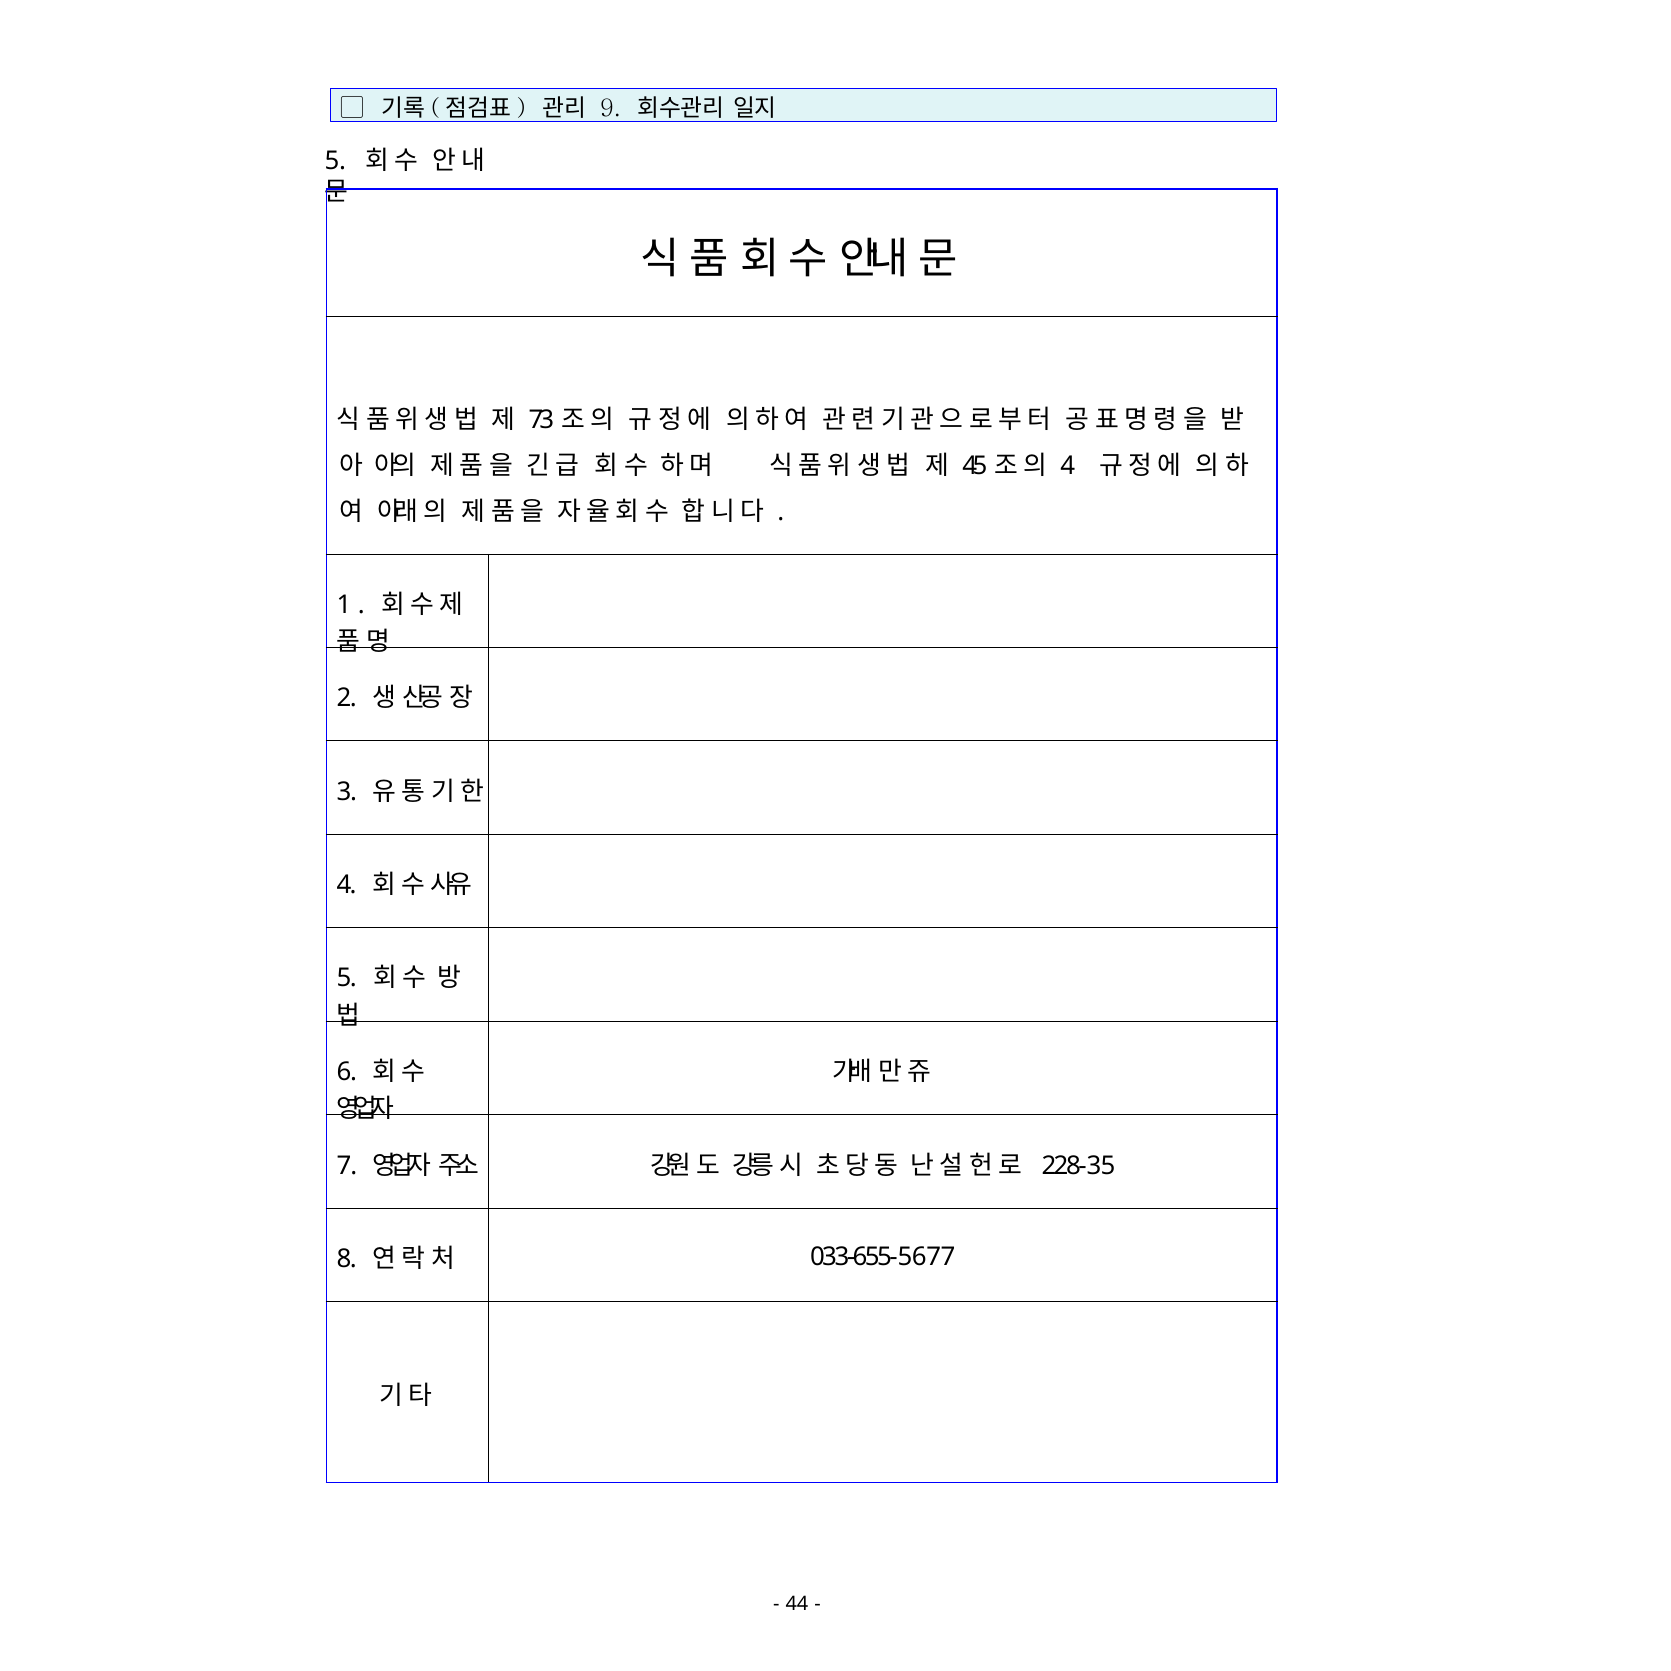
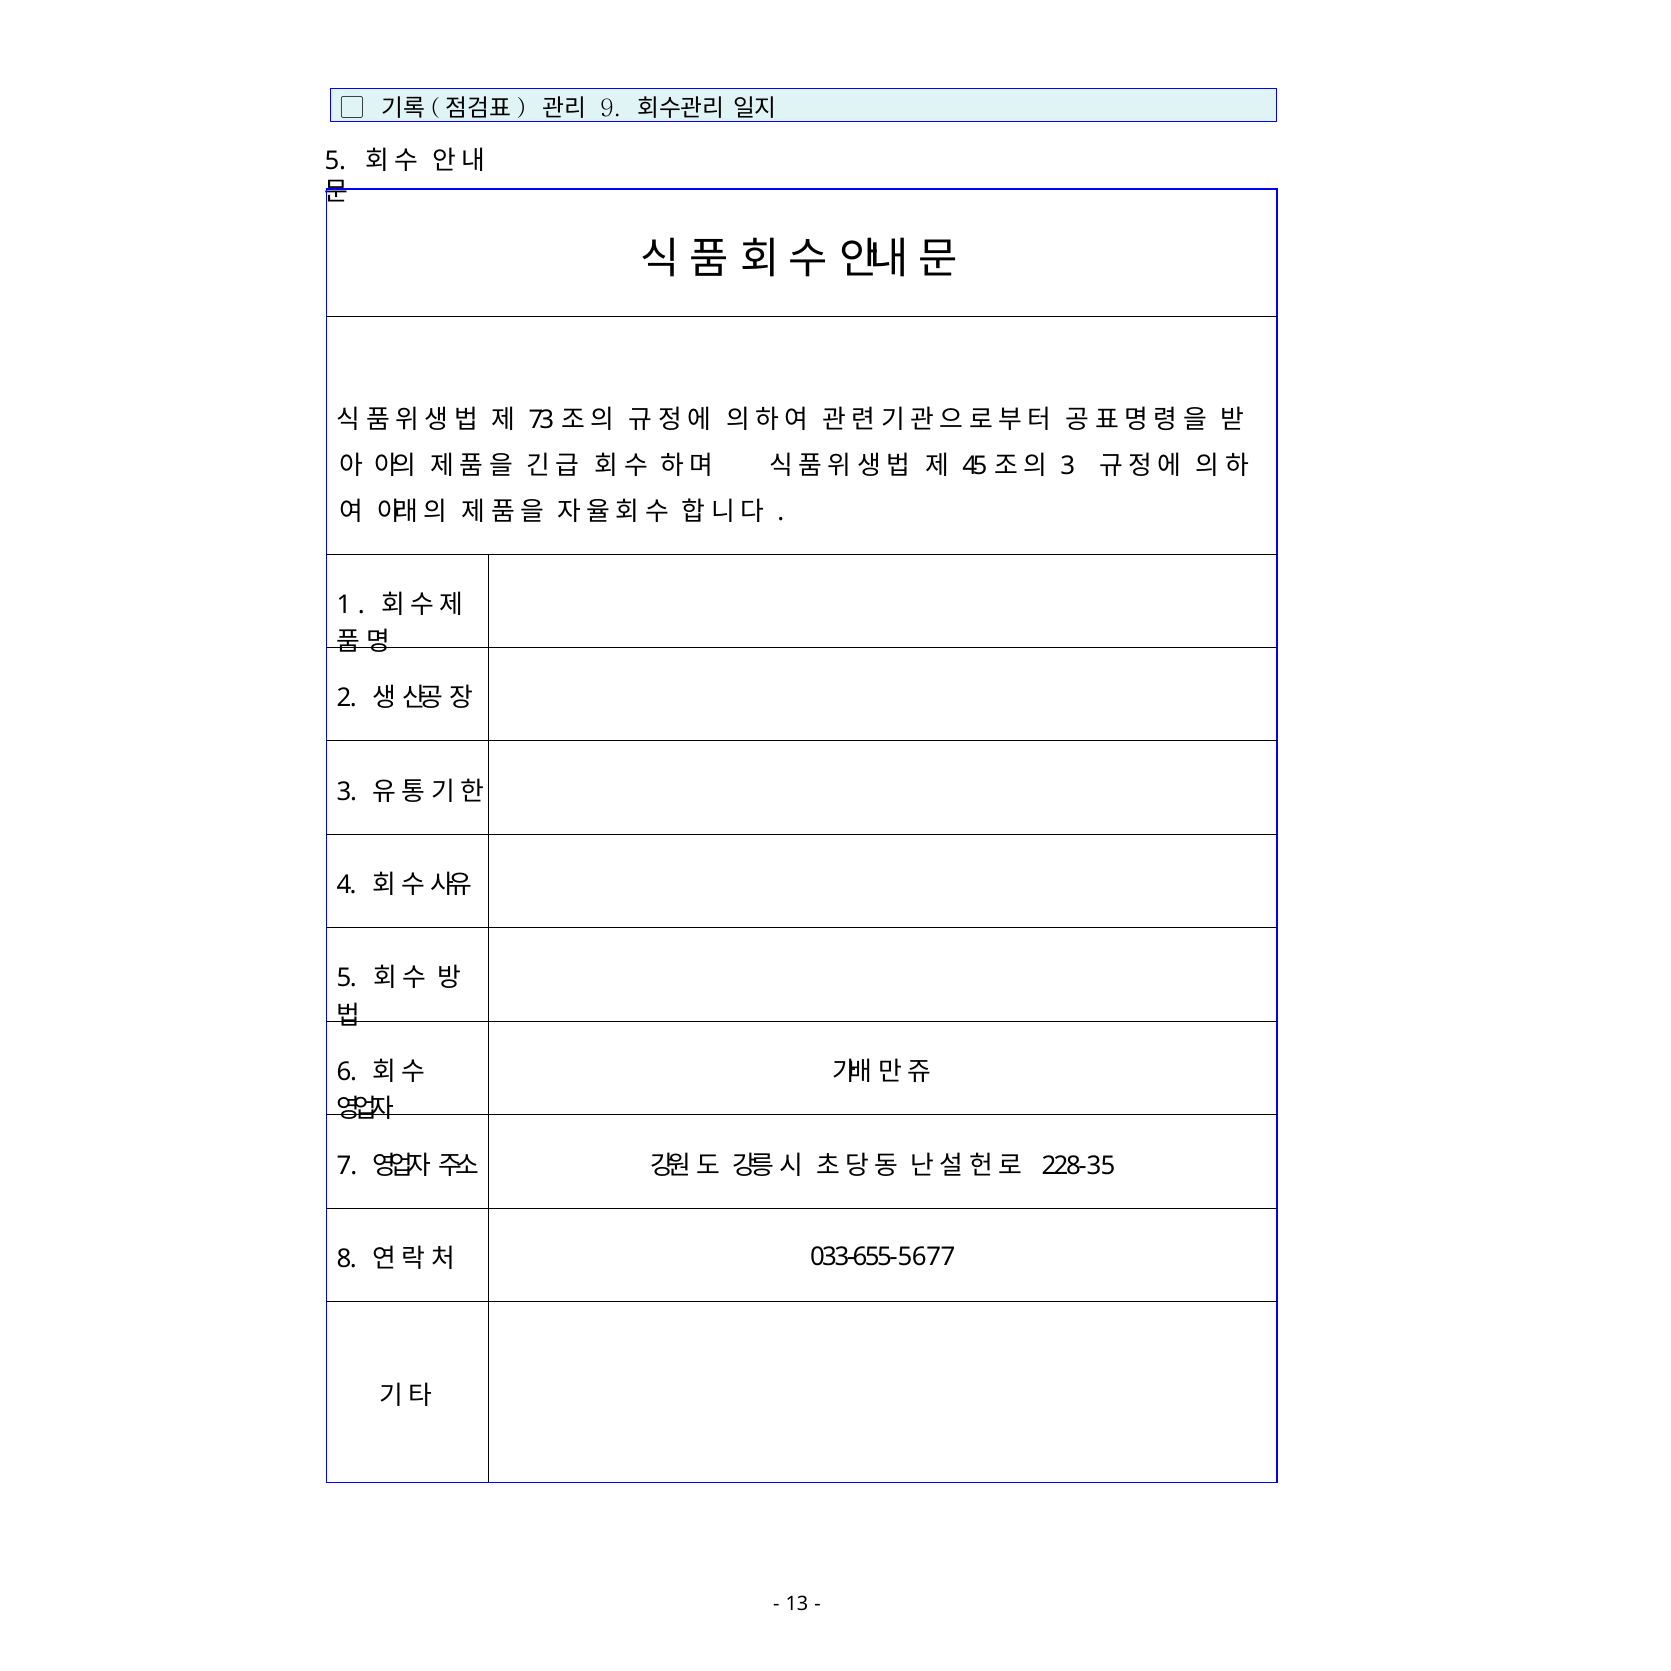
4 at (1068, 466): 4 -> 3
44: 44 -> 13
